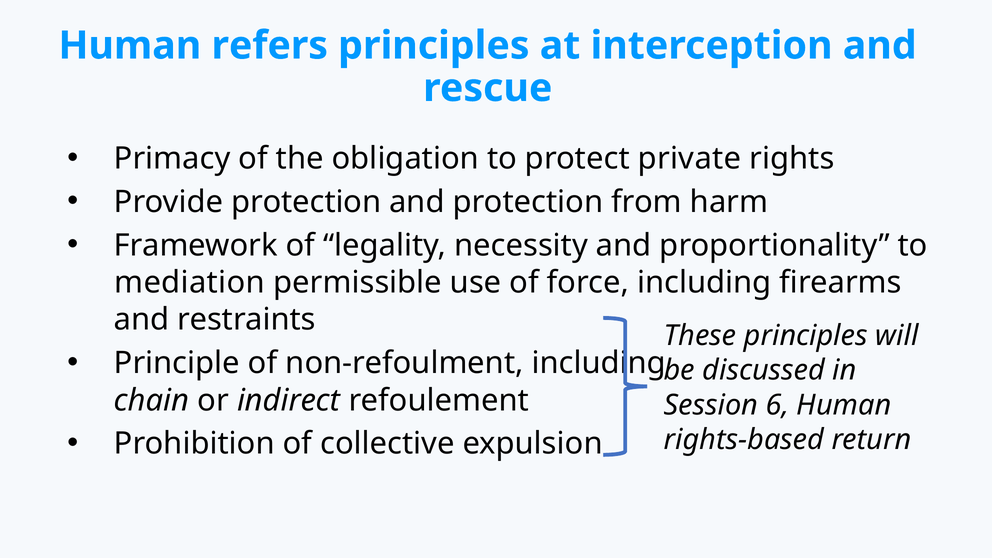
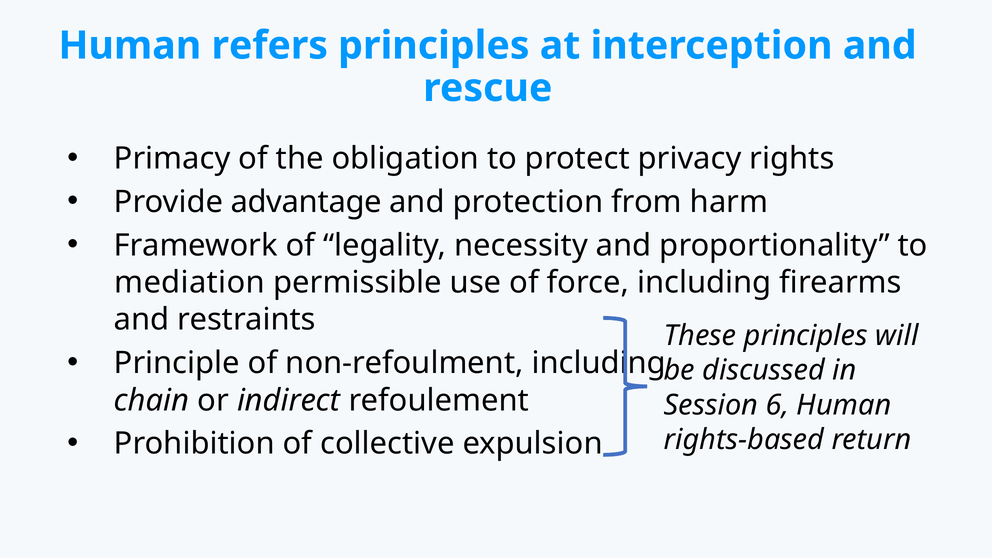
private: private -> privacy
Provide protection: protection -> advantage
